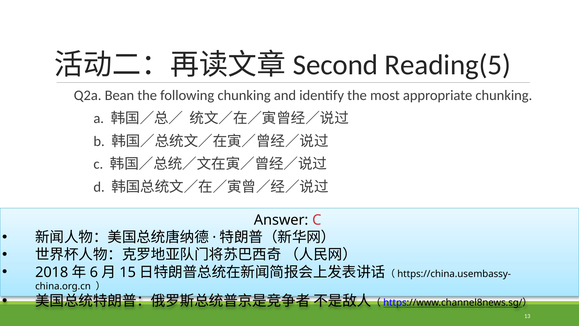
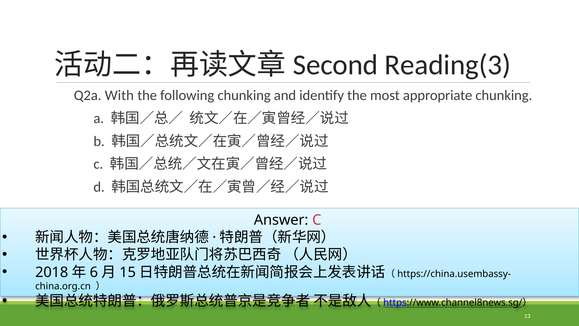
Reading(5: Reading(5 -> Reading(3
Bean: Bean -> With
